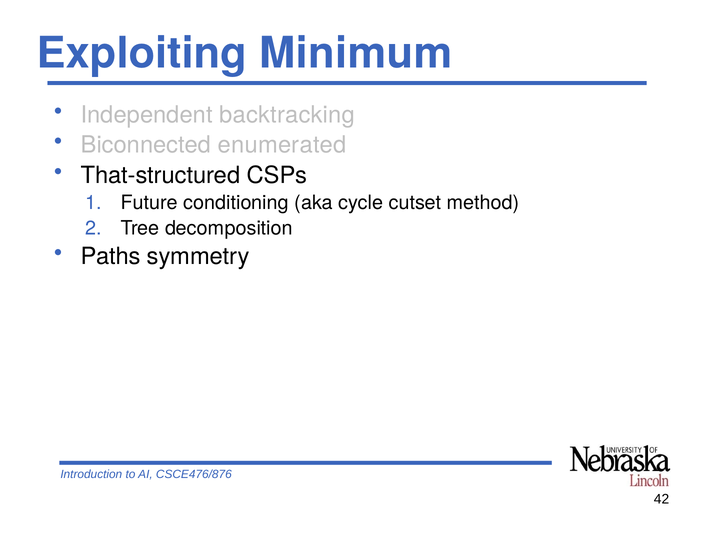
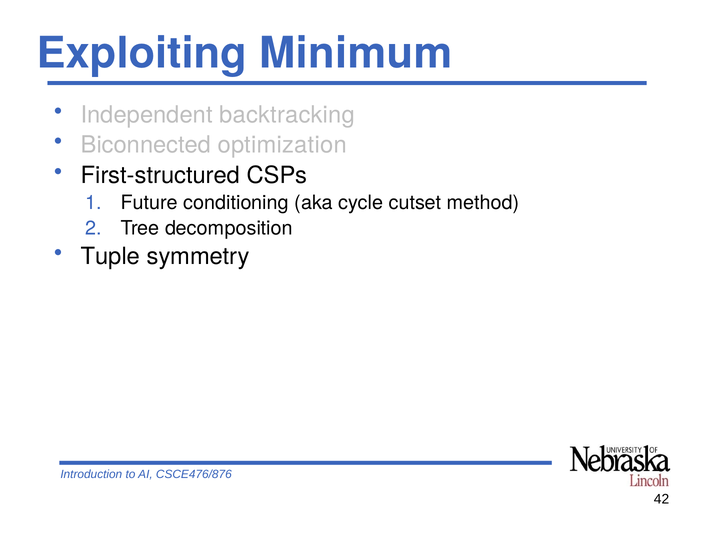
enumerated: enumerated -> optimization
That-structured: That-structured -> First-structured
Paths: Paths -> Tuple
